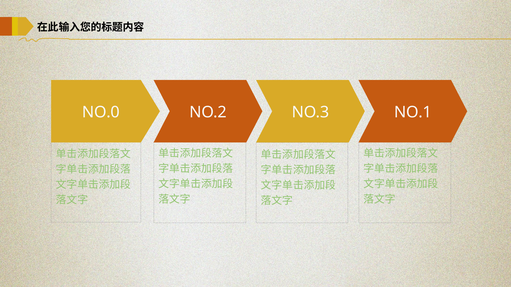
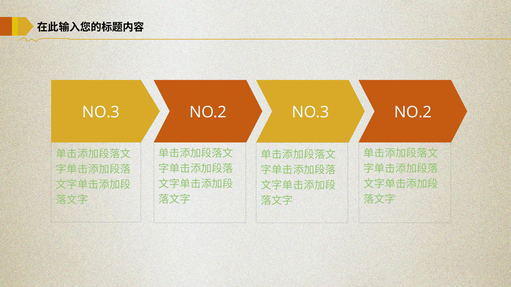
NO.0 at (101, 113): NO.0 -> NO.3
NO.3 NO.1: NO.1 -> NO.2
